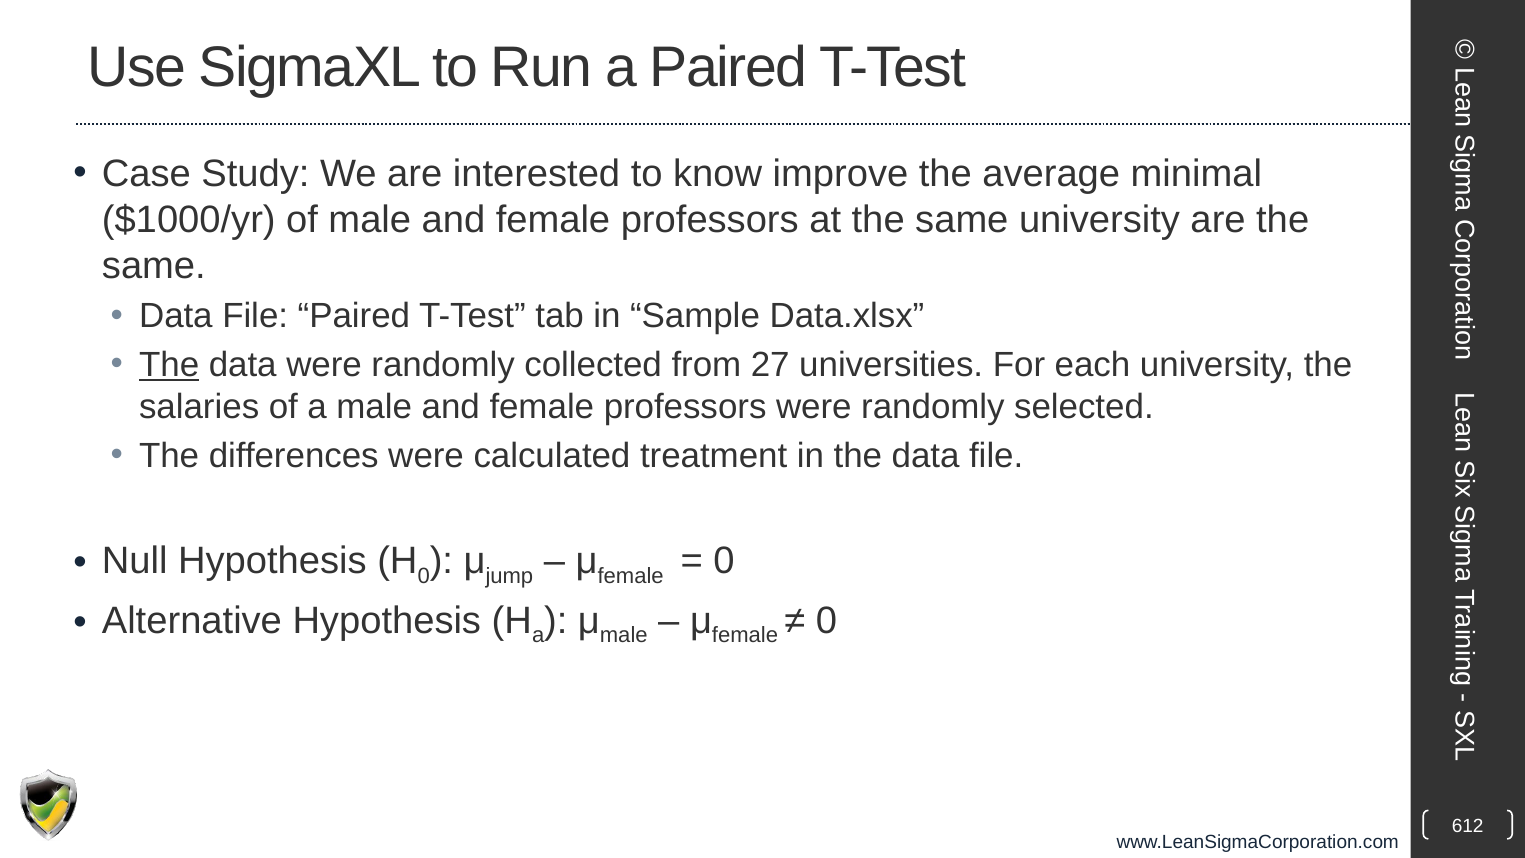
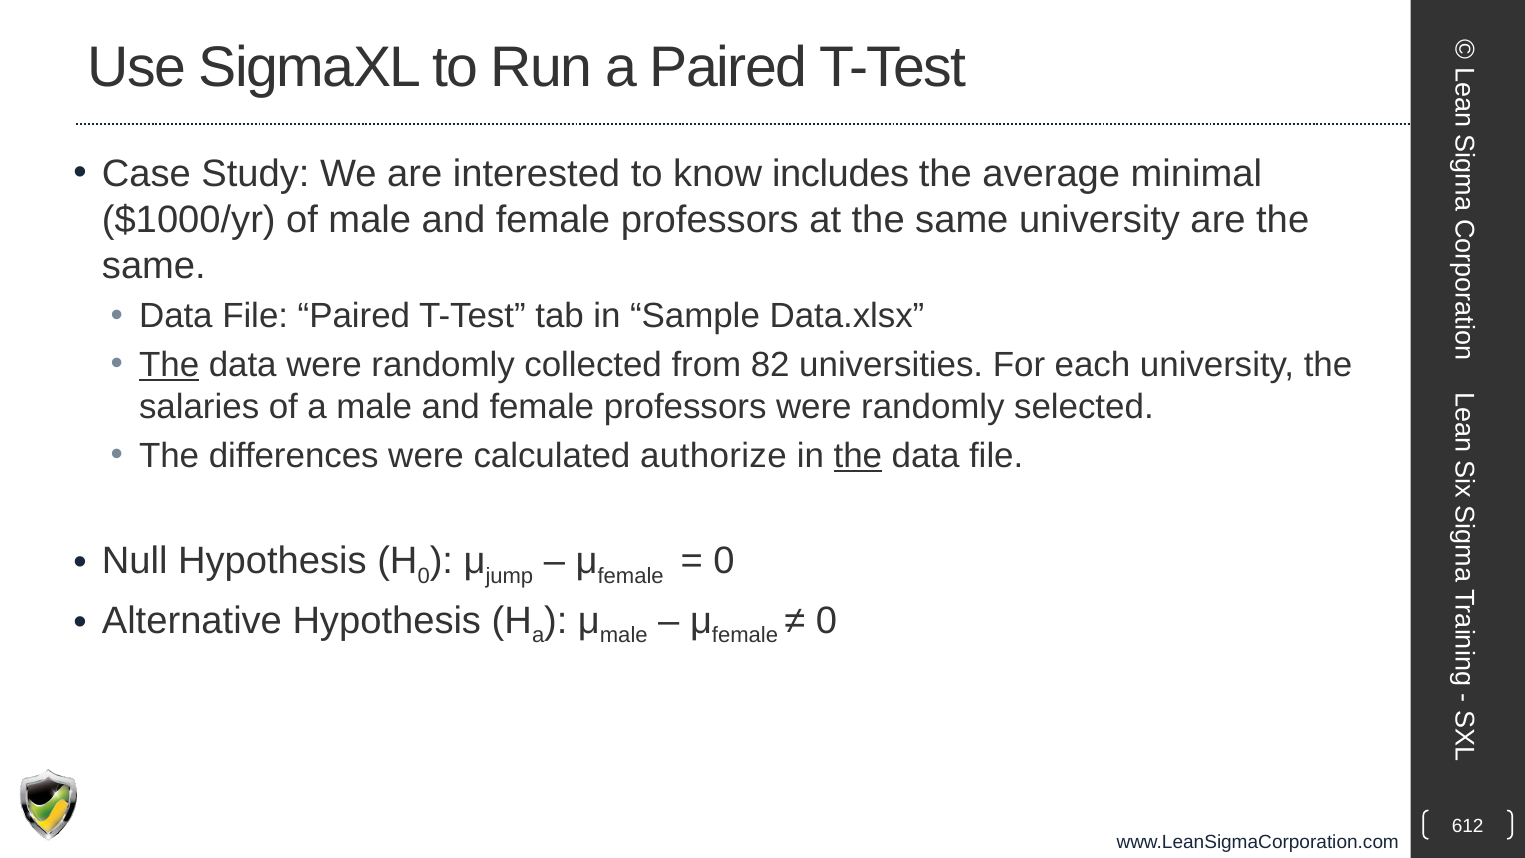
improve: improve -> includes
27: 27 -> 82
treatment: treatment -> authorize
the at (858, 456) underline: none -> present
